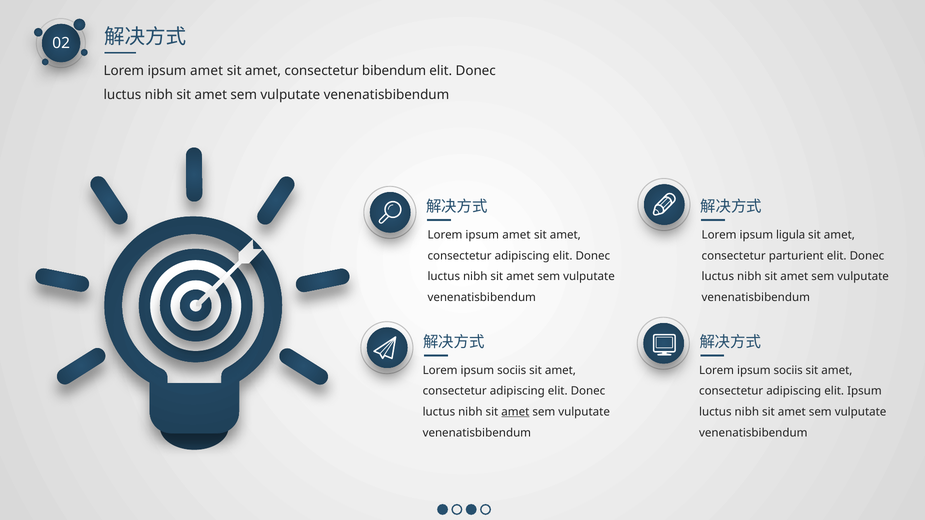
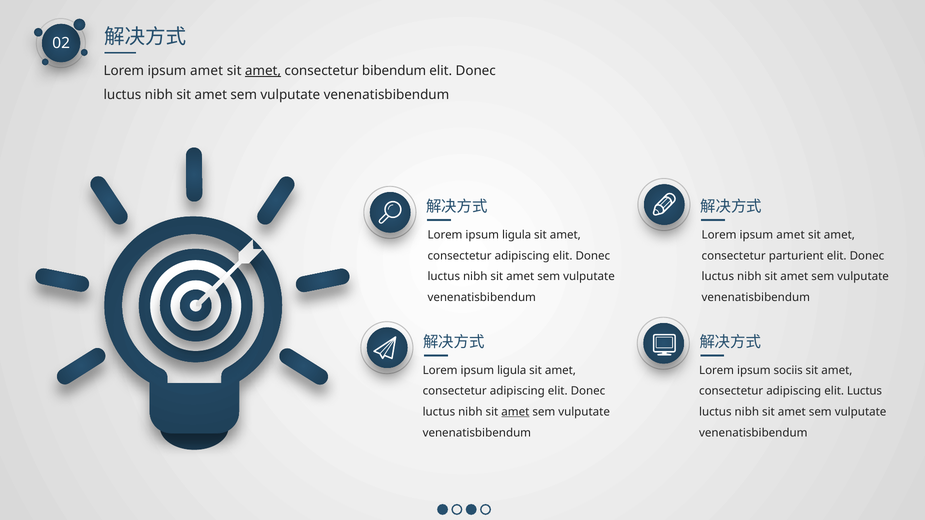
amet at (263, 71) underline: none -> present
amet at (516, 235): amet -> ligula
ligula at (791, 235): ligula -> amet
sociis at (512, 370): sociis -> ligula
elit Ipsum: Ipsum -> Luctus
